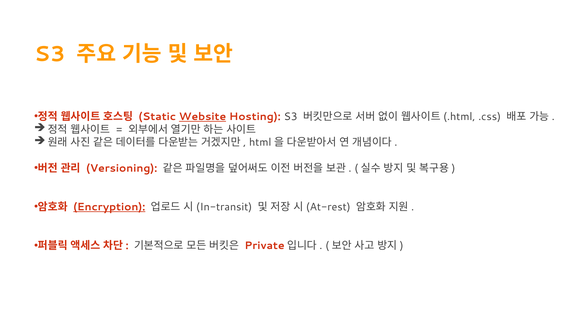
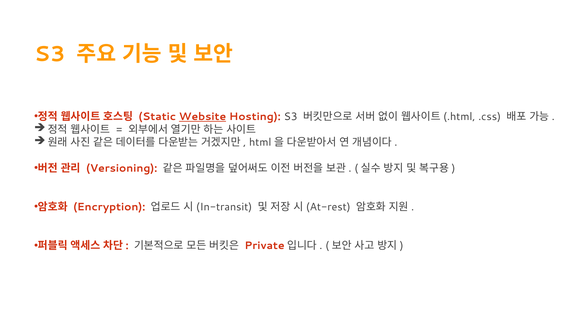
Encryption underline: present -> none
